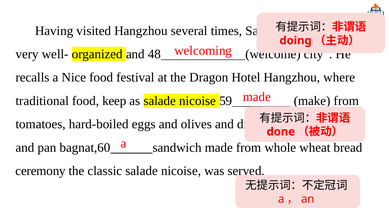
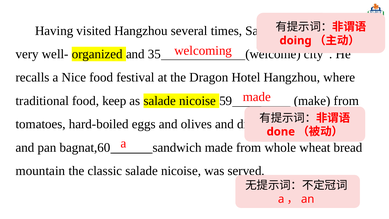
48: 48 -> 35
ceremony: ceremony -> mountain
